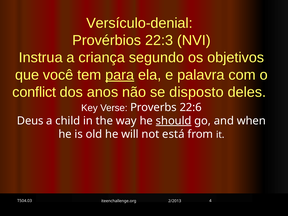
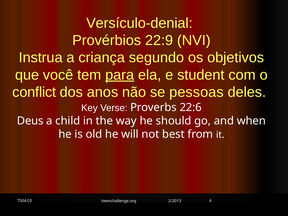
22:3: 22:3 -> 22:9
palavra: palavra -> student
disposto: disposto -> pessoas
should underline: present -> none
está: está -> best
